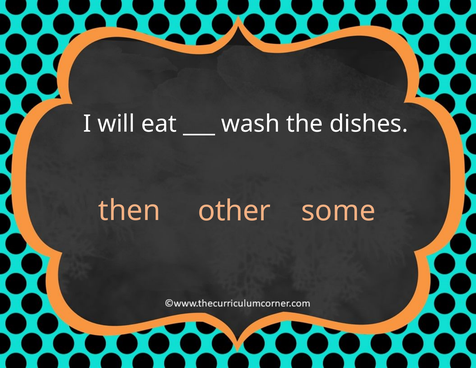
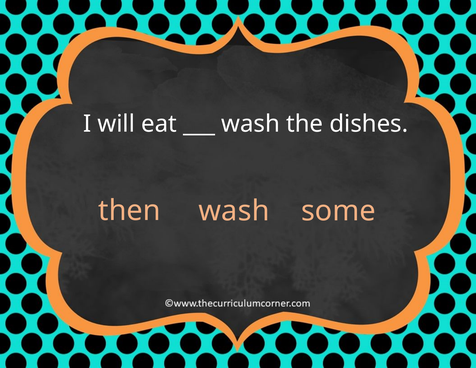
other at (234, 211): other -> wash
